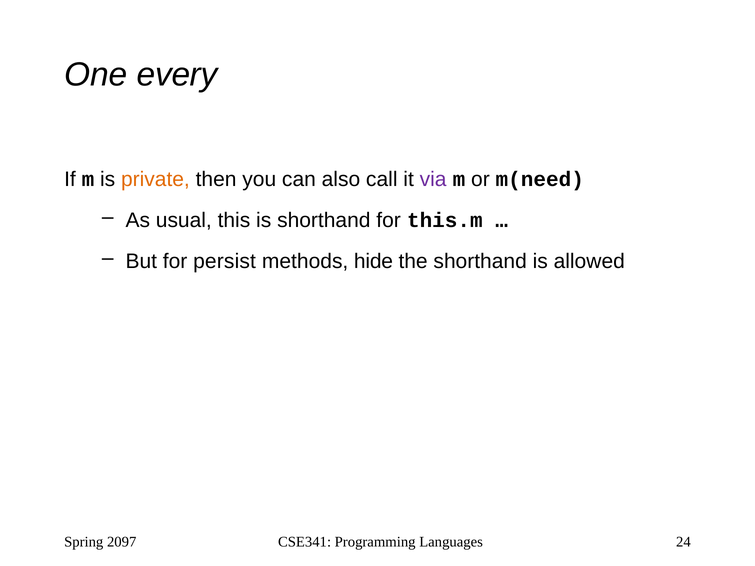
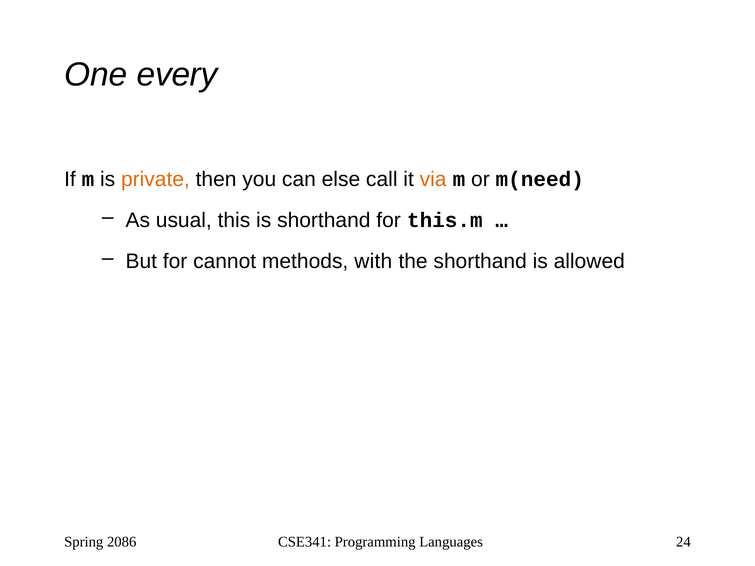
also: also -> else
via colour: purple -> orange
persist: persist -> cannot
hide: hide -> with
2097: 2097 -> 2086
